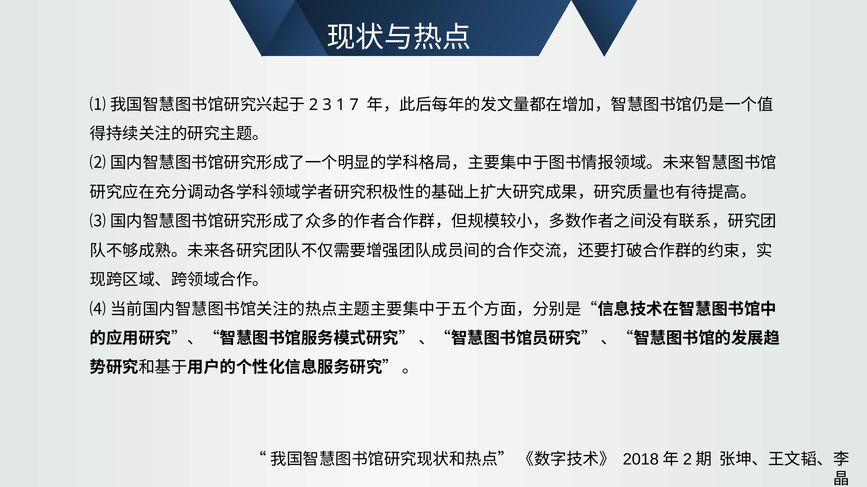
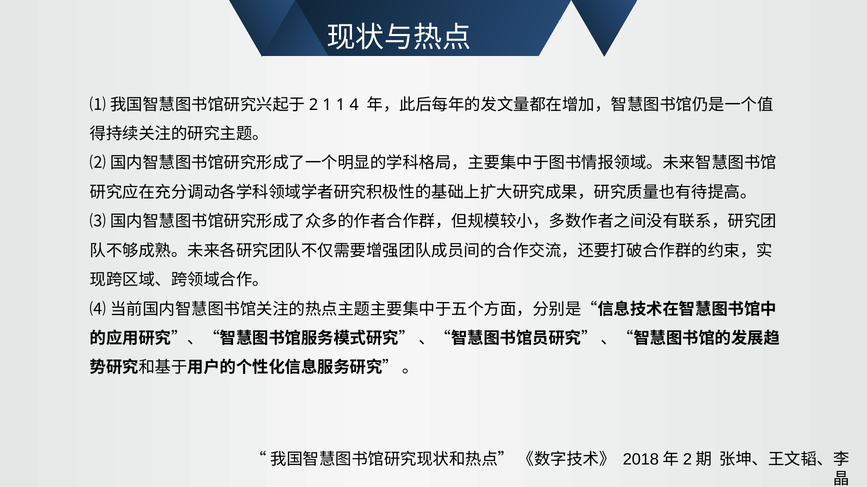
3 at (327, 105): 3 -> 1
7: 7 -> 4
